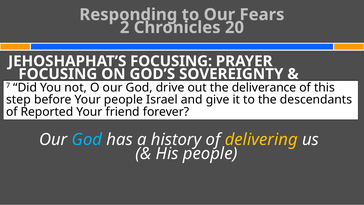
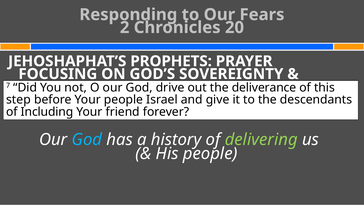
JEHOSHAPHAT’S FOCUSING: FOCUSING -> PROPHETS
Reported: Reported -> Including
delivering colour: yellow -> light green
